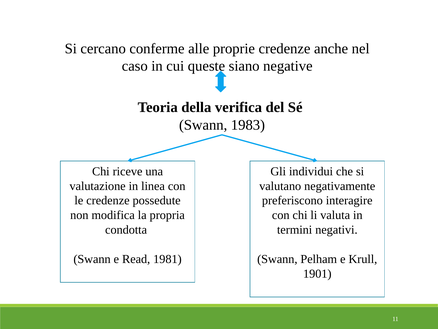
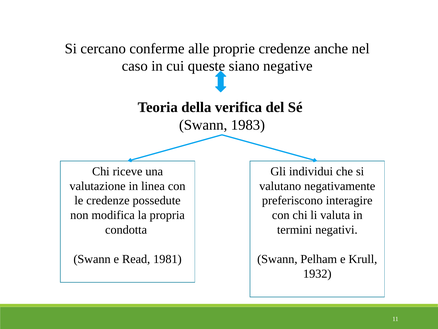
1901: 1901 -> 1932
